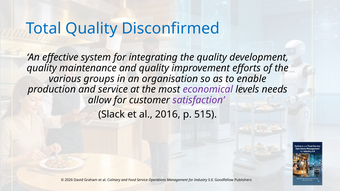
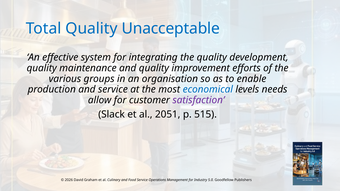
Disconfirmed: Disconfirmed -> Unacceptable
economical colour: purple -> blue
2016: 2016 -> 2051
